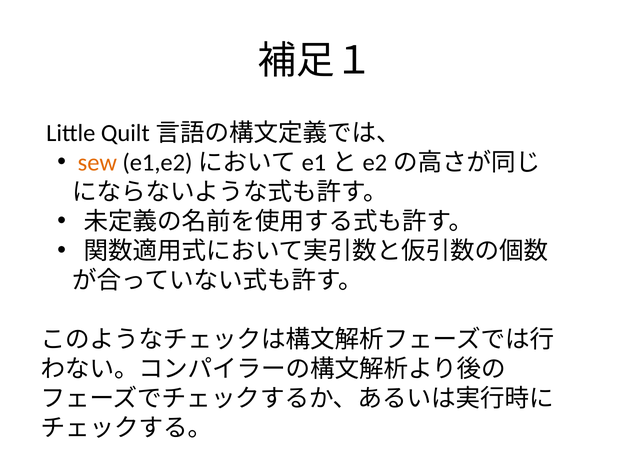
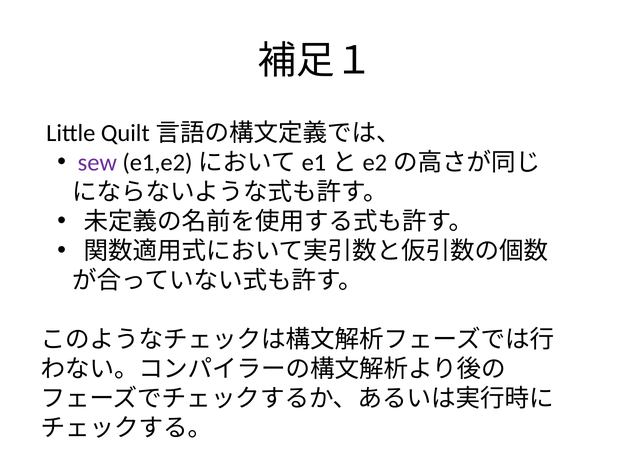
sew colour: orange -> purple
